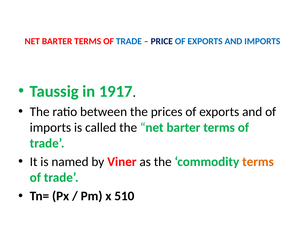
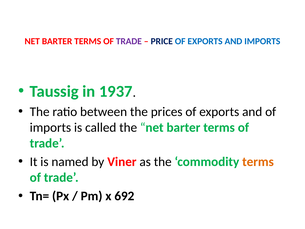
TRADE at (129, 41) colour: blue -> purple
1917: 1917 -> 1937
510: 510 -> 692
